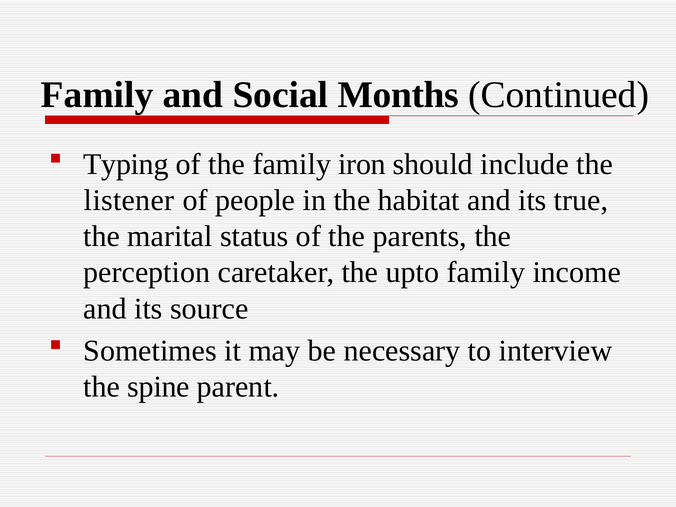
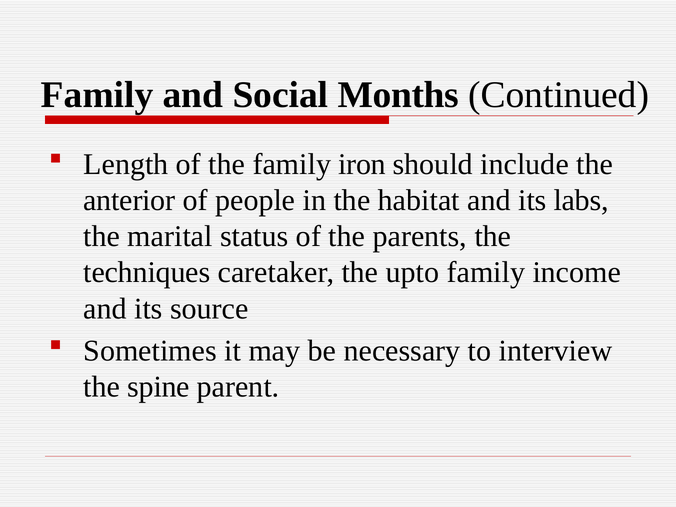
Typing: Typing -> Length
listener: listener -> anterior
true: true -> labs
perception: perception -> techniques
